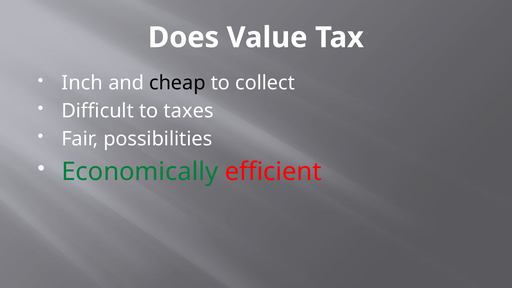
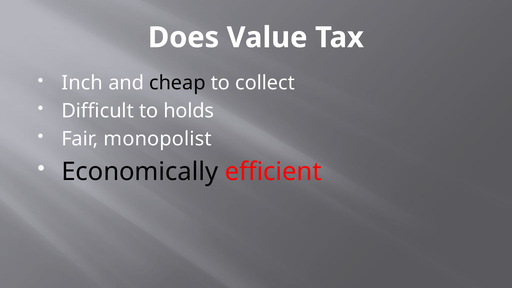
taxes: taxes -> holds
possibilities: possibilities -> monopolist
Economically colour: green -> black
